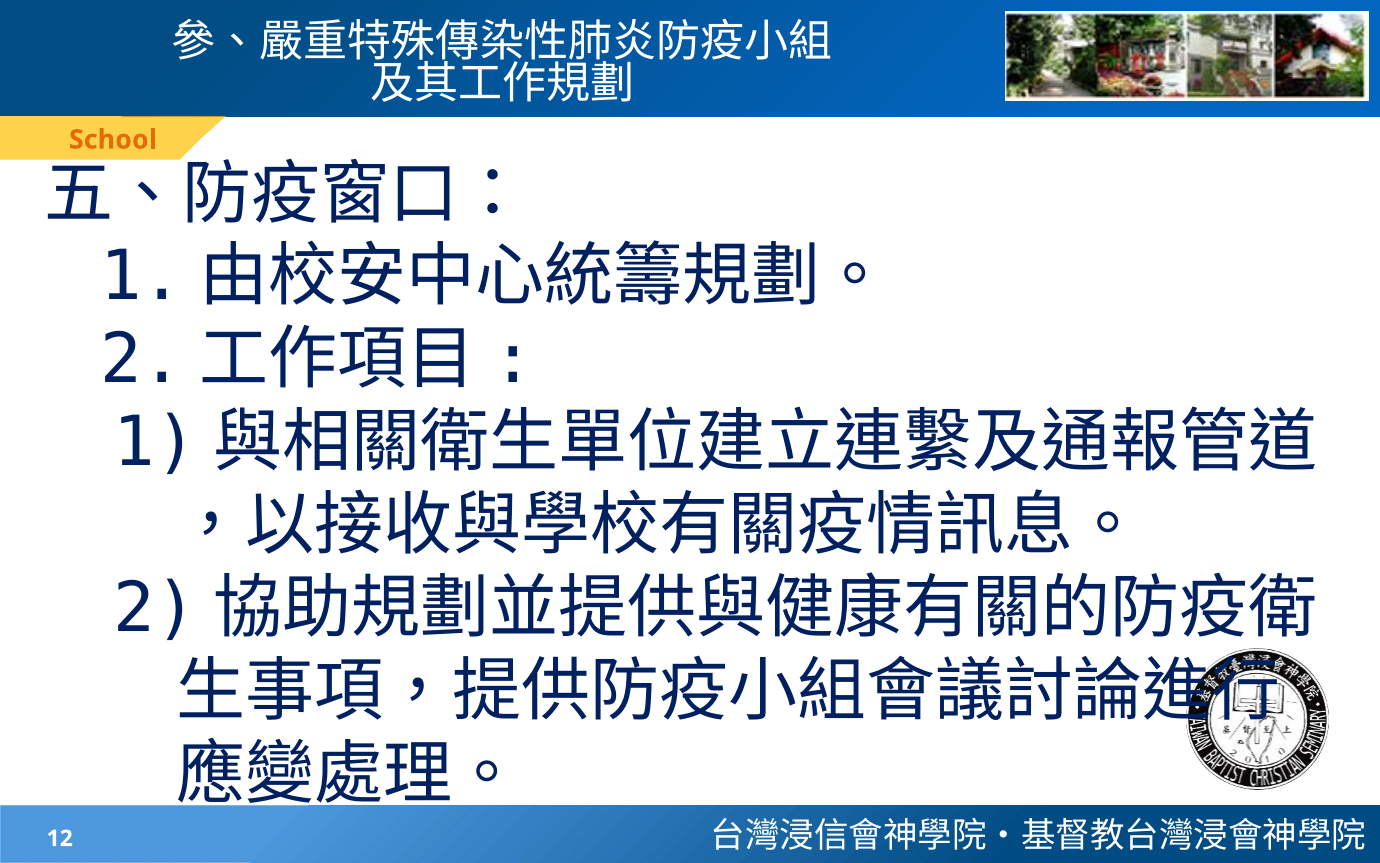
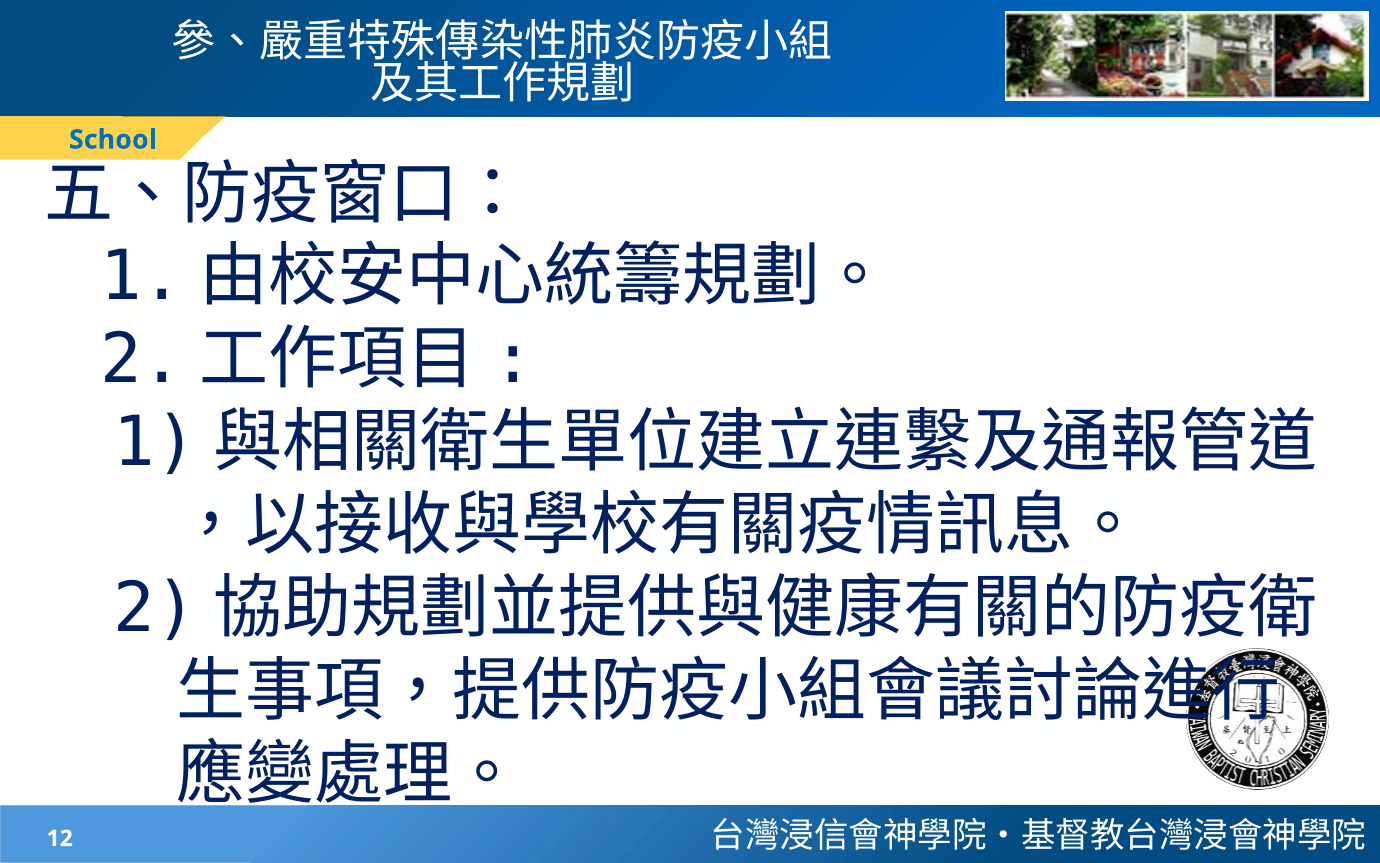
School colour: orange -> blue
